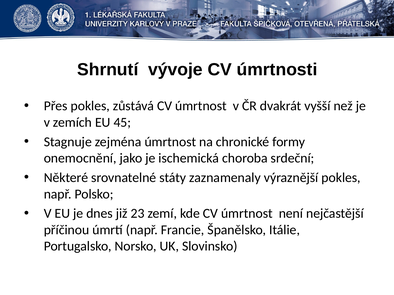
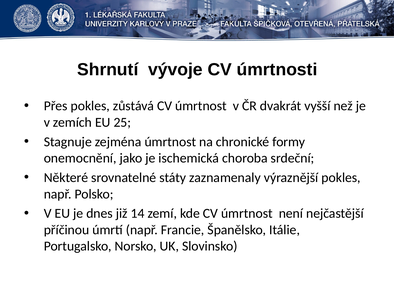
45: 45 -> 25
23: 23 -> 14
